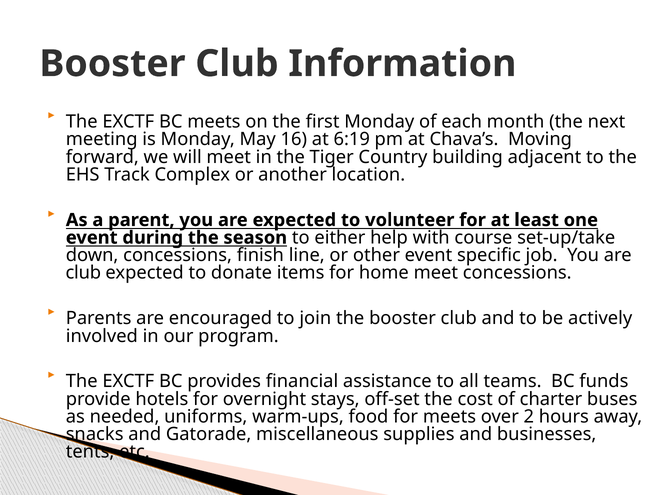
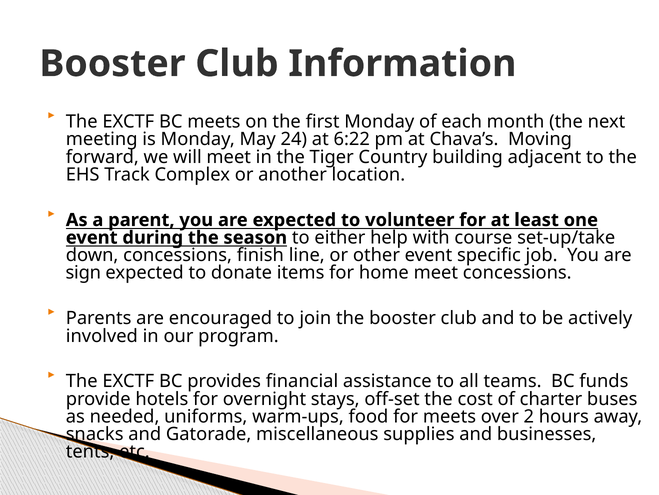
16: 16 -> 24
6:19: 6:19 -> 6:22
club at (83, 272): club -> sign
